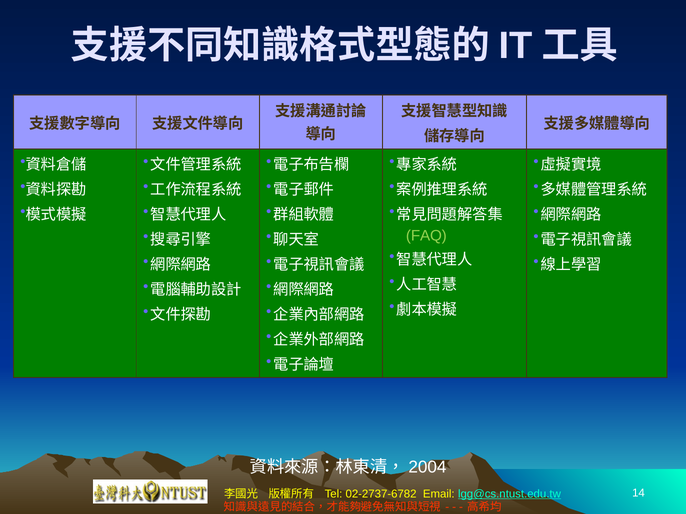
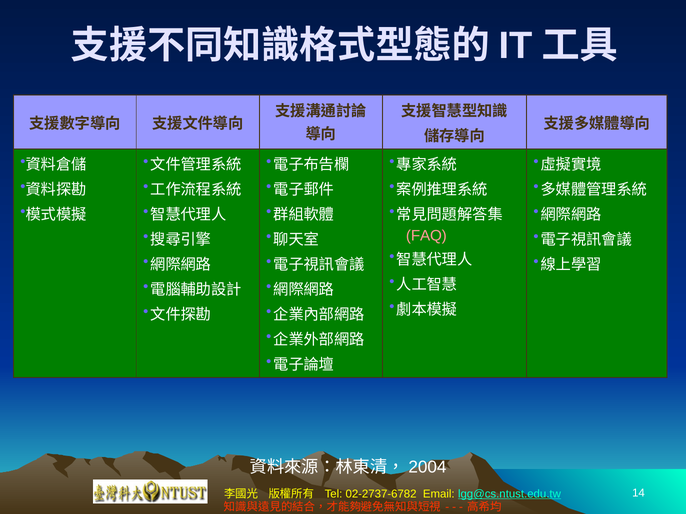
FAQ colour: light green -> pink
